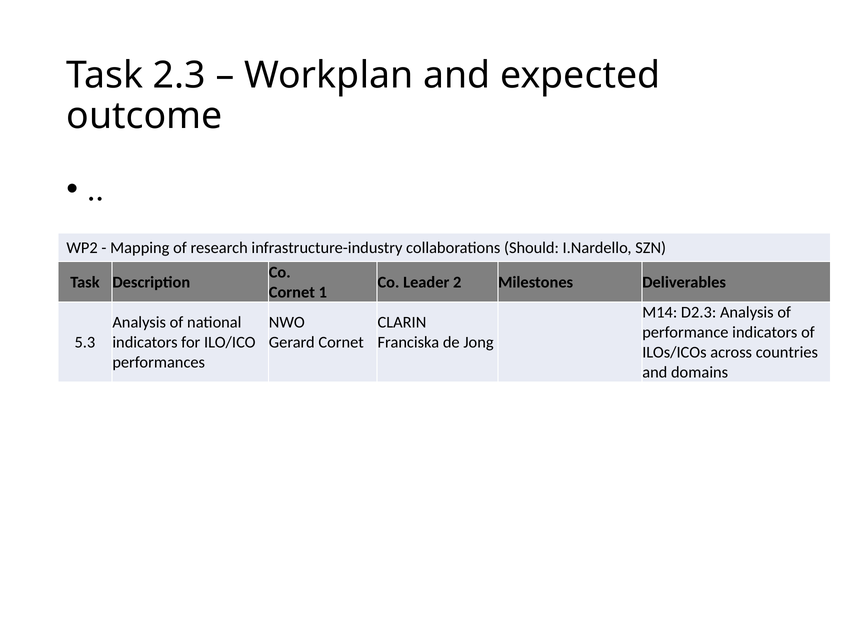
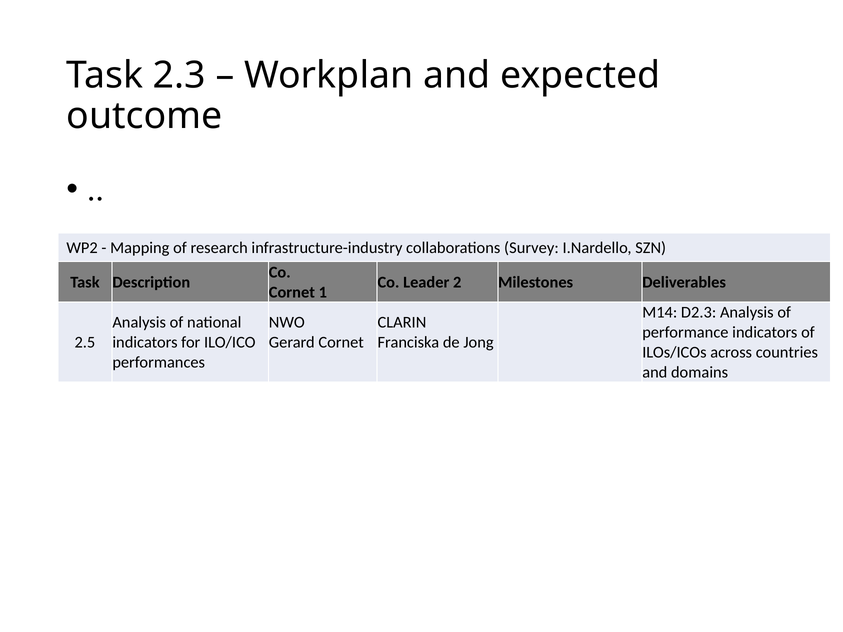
Should: Should -> Survey
5.3: 5.3 -> 2.5
